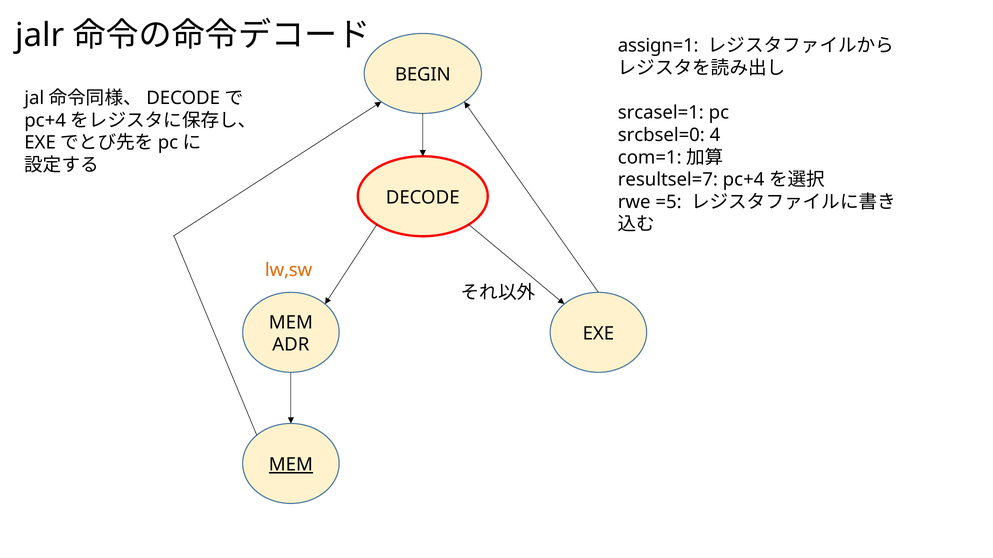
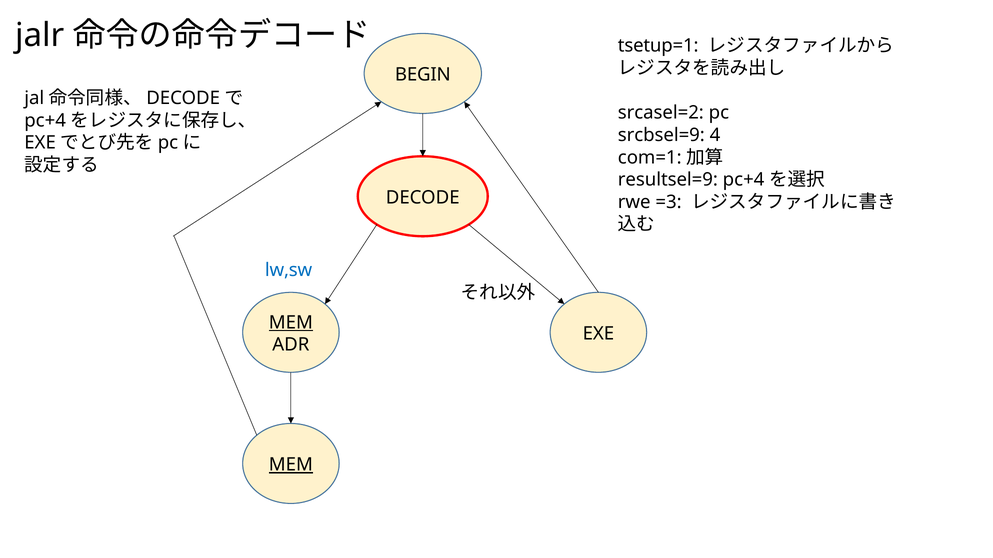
assign=1: assign=1 -> tsetup=1
srcasel=1: srcasel=1 -> srcasel=2
srcbsel=0: srcbsel=0 -> srcbsel=9
resultsel=7: resultsel=7 -> resultsel=9
=5: =5 -> =3
lw,sw colour: orange -> blue
MEM at (291, 323) underline: none -> present
